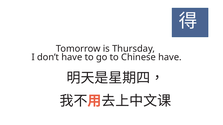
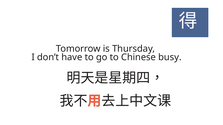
Chinese have: have -> busy
